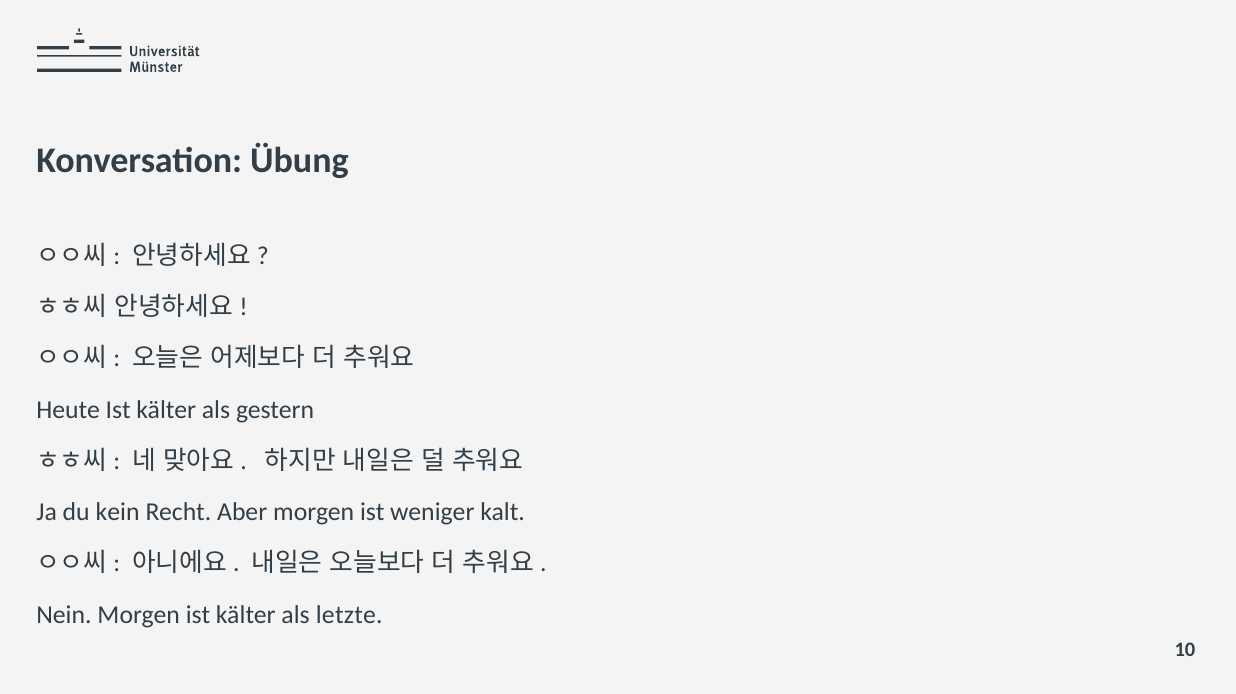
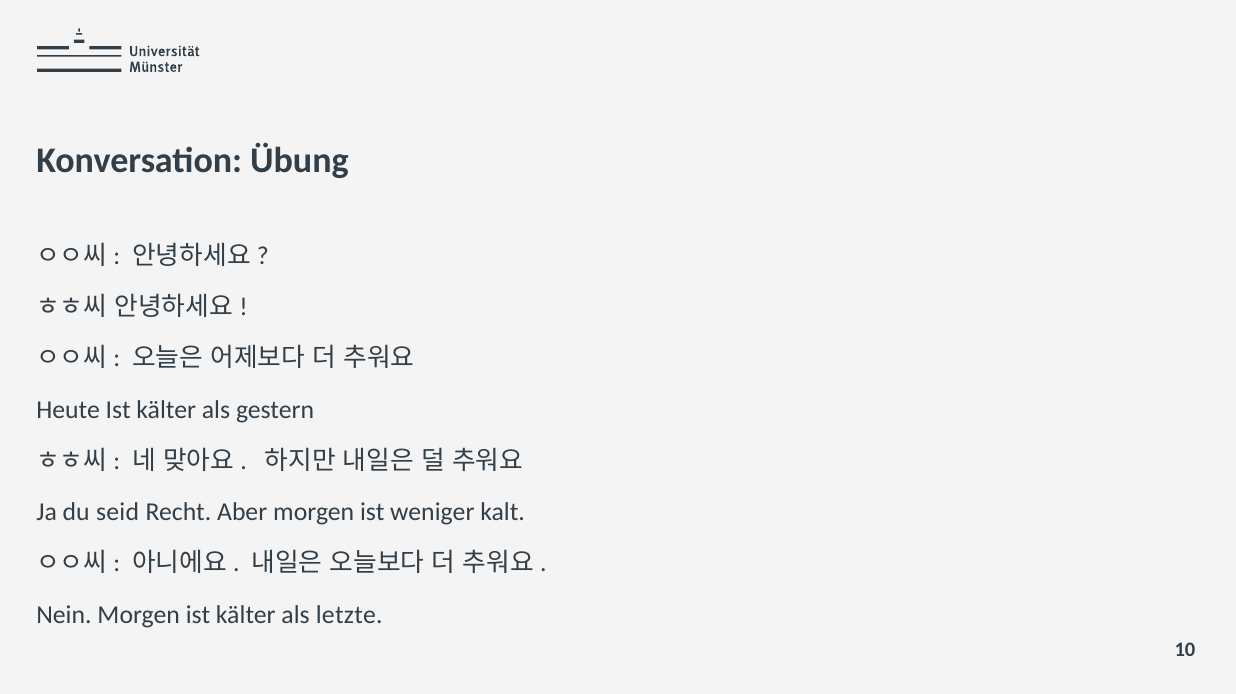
kein: kein -> seid
